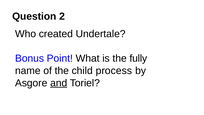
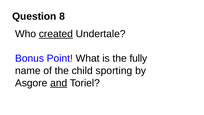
2: 2 -> 8
created underline: none -> present
process: process -> sporting
